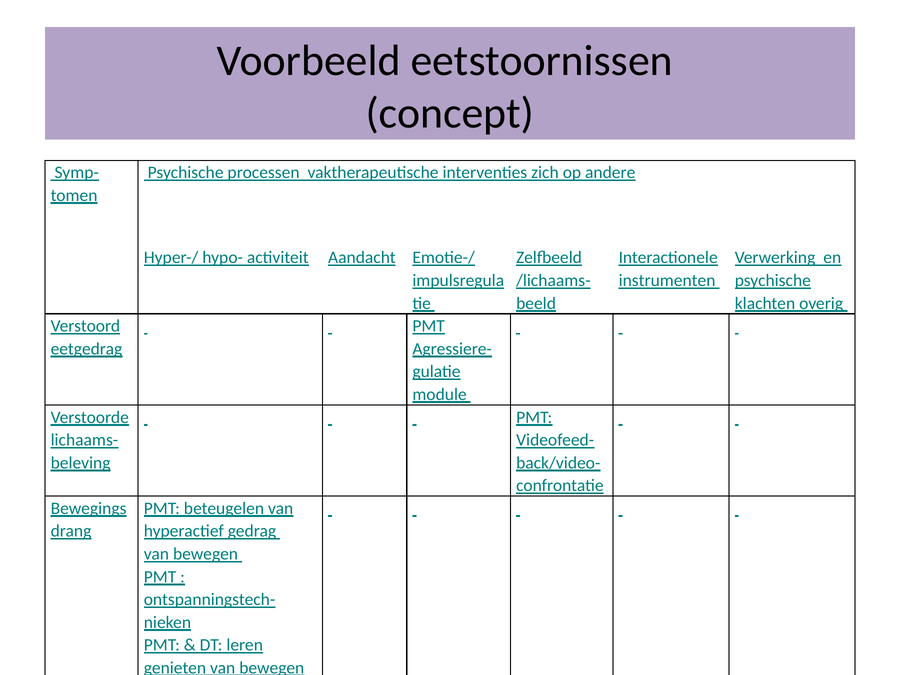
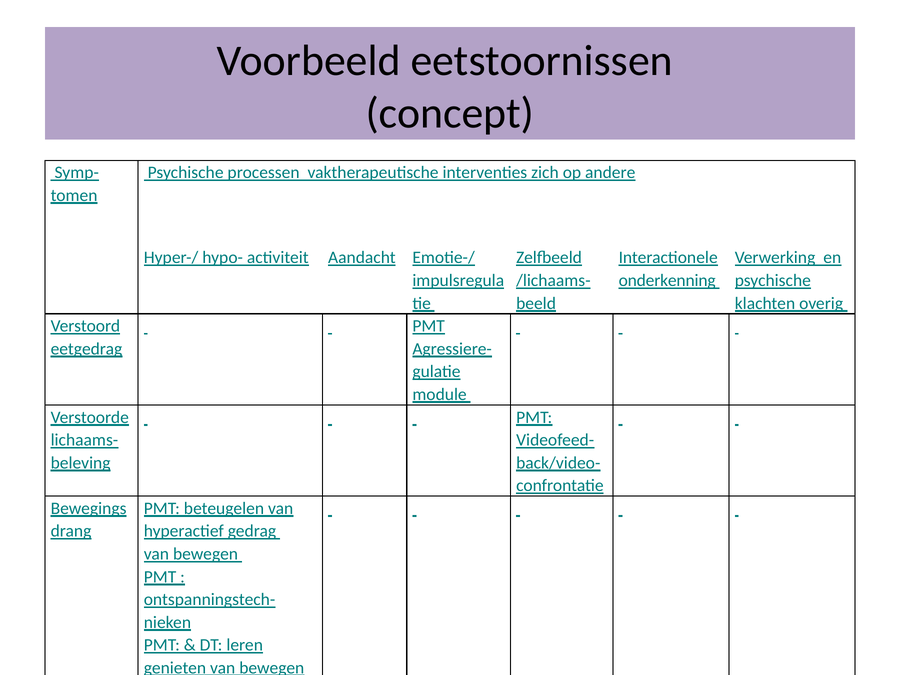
instrumenten: instrumenten -> onderkenning
